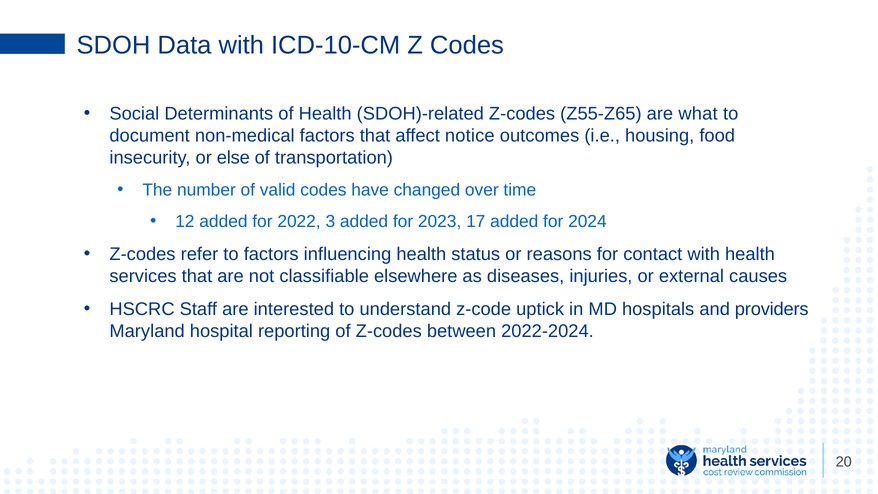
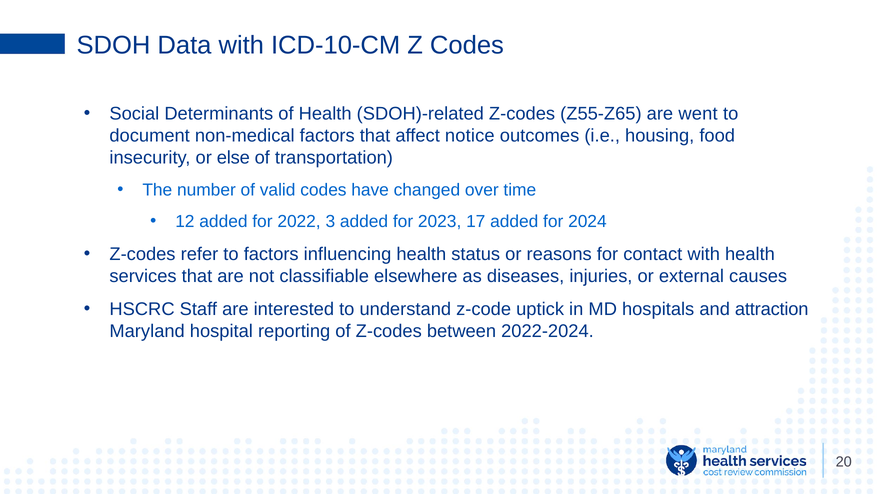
what: what -> went
providers: providers -> attraction
